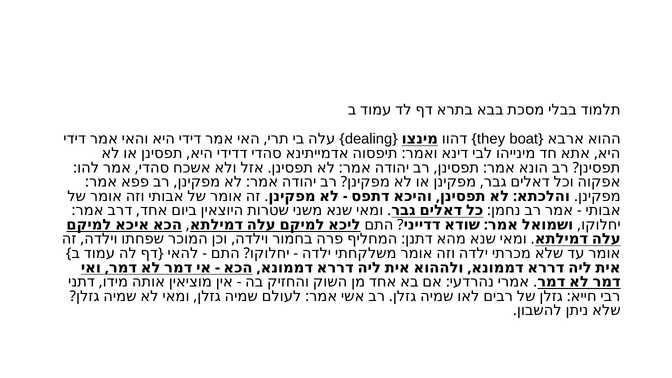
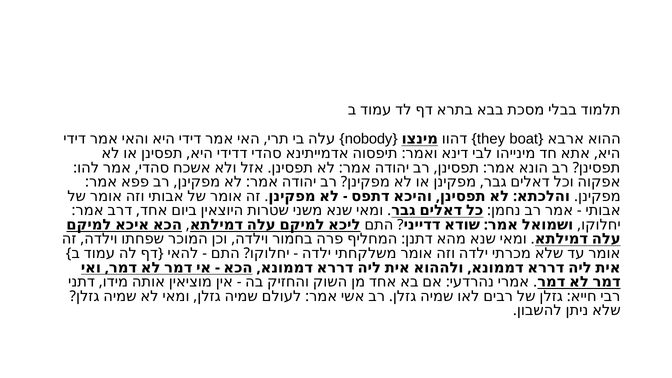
dealing: dealing -> nobody
